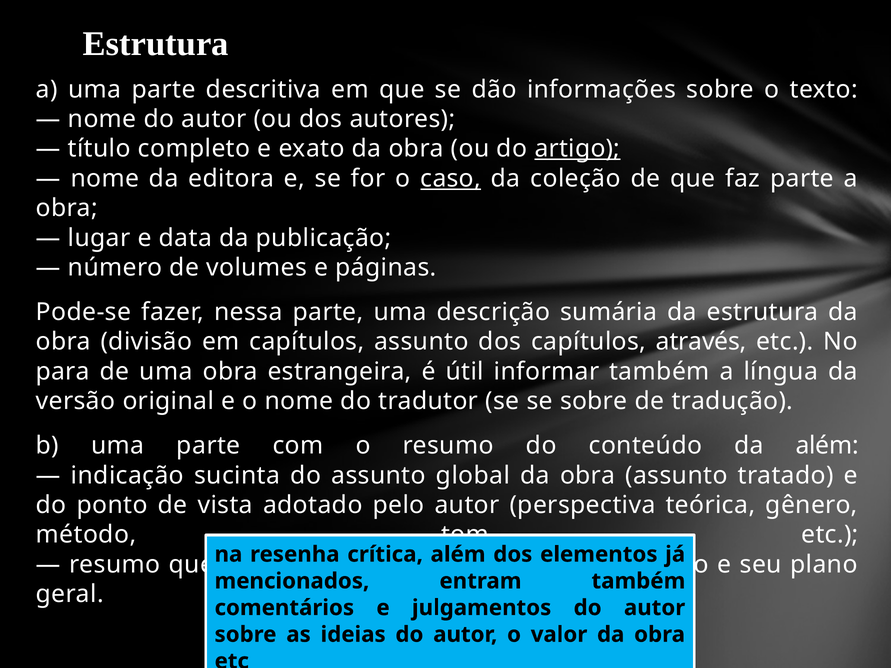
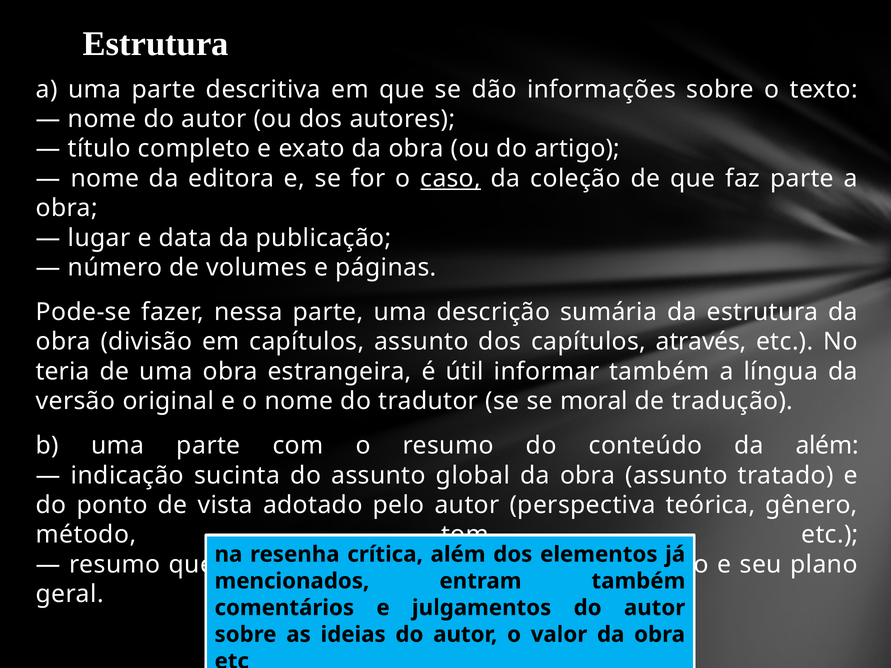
artigo underline: present -> none
para: para -> teria
se sobre: sobre -> moral
